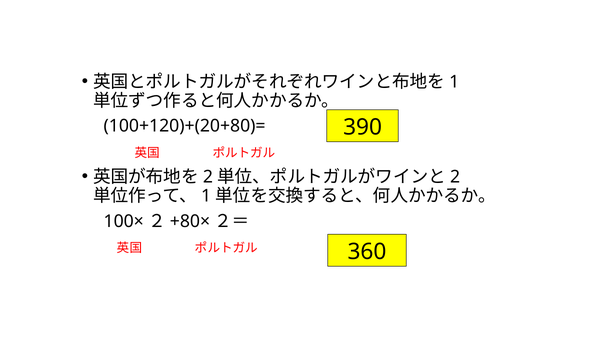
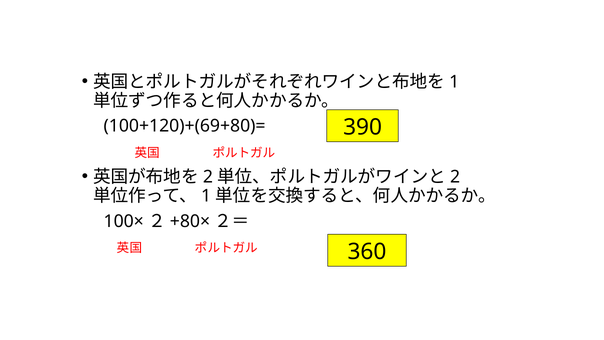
100+120)+(20+80)=: 100+120)+(20+80)= -> 100+120)+(69+80)=
